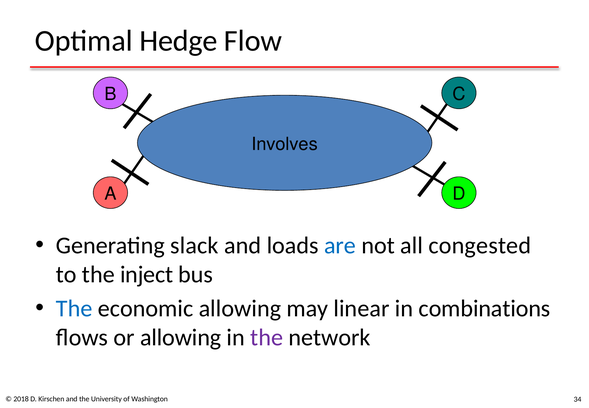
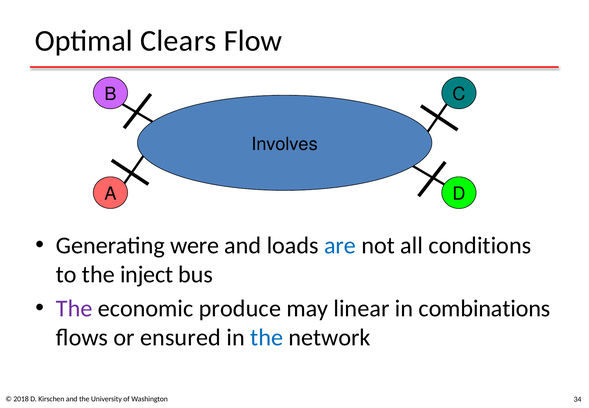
Hedge: Hedge -> Clears
slack: slack -> were
congested: congested -> conditions
The at (74, 308) colour: blue -> purple
economic allowing: allowing -> produce
or allowing: allowing -> ensured
the at (267, 337) colour: purple -> blue
